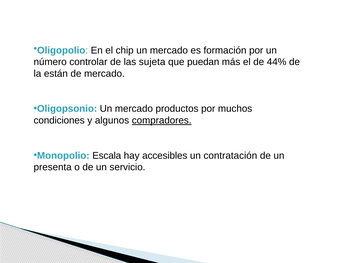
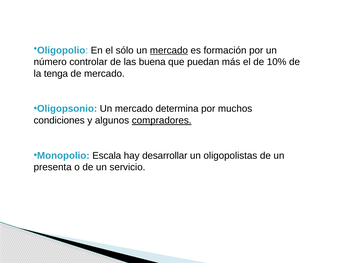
chip: chip -> sólo
mercado at (169, 50) underline: none -> present
sujeta: sujeta -> buena
44%: 44% -> 10%
están: están -> tenga
productos: productos -> determina
accesibles: accesibles -> desarrollar
contratación: contratación -> oligopolistas
